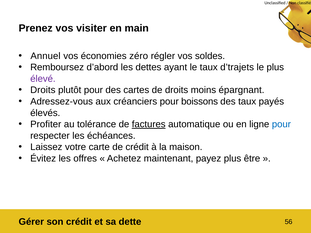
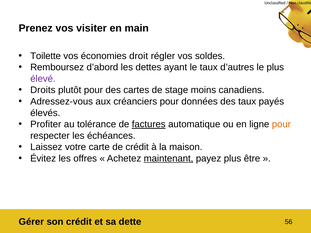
Annuel: Annuel -> Toilette
zéro: zéro -> droit
d’trajets: d’trajets -> d’autres
de droits: droits -> stage
épargnant: épargnant -> canadiens
boissons: boissons -> données
pour at (281, 124) colour: blue -> orange
maintenant underline: none -> present
